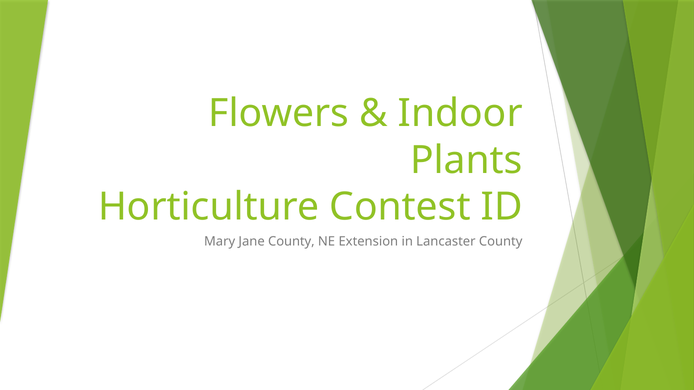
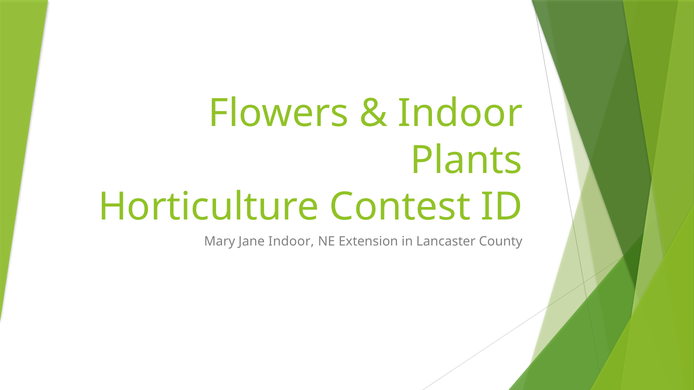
Jane County: County -> Indoor
